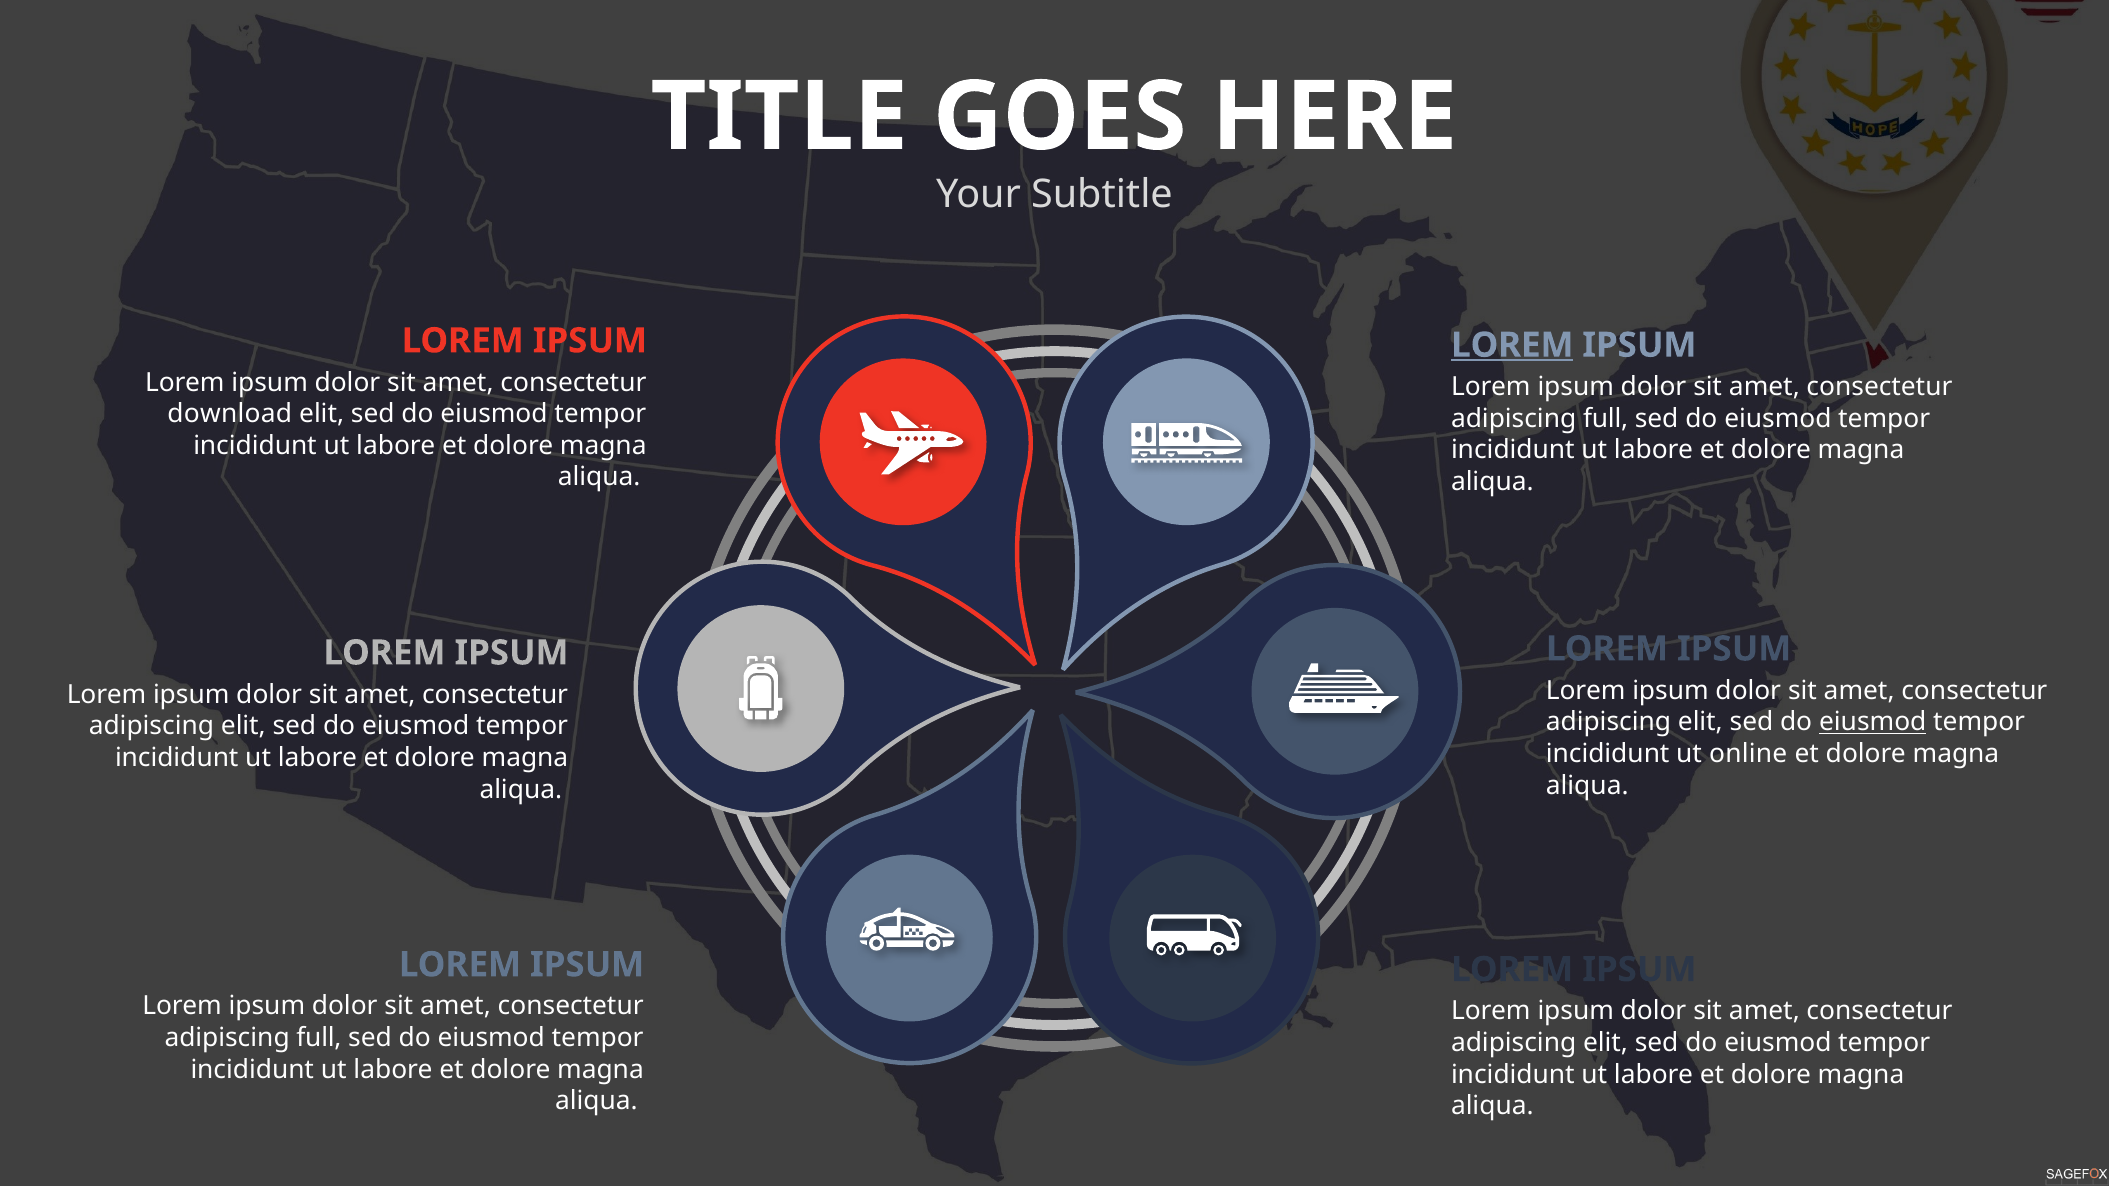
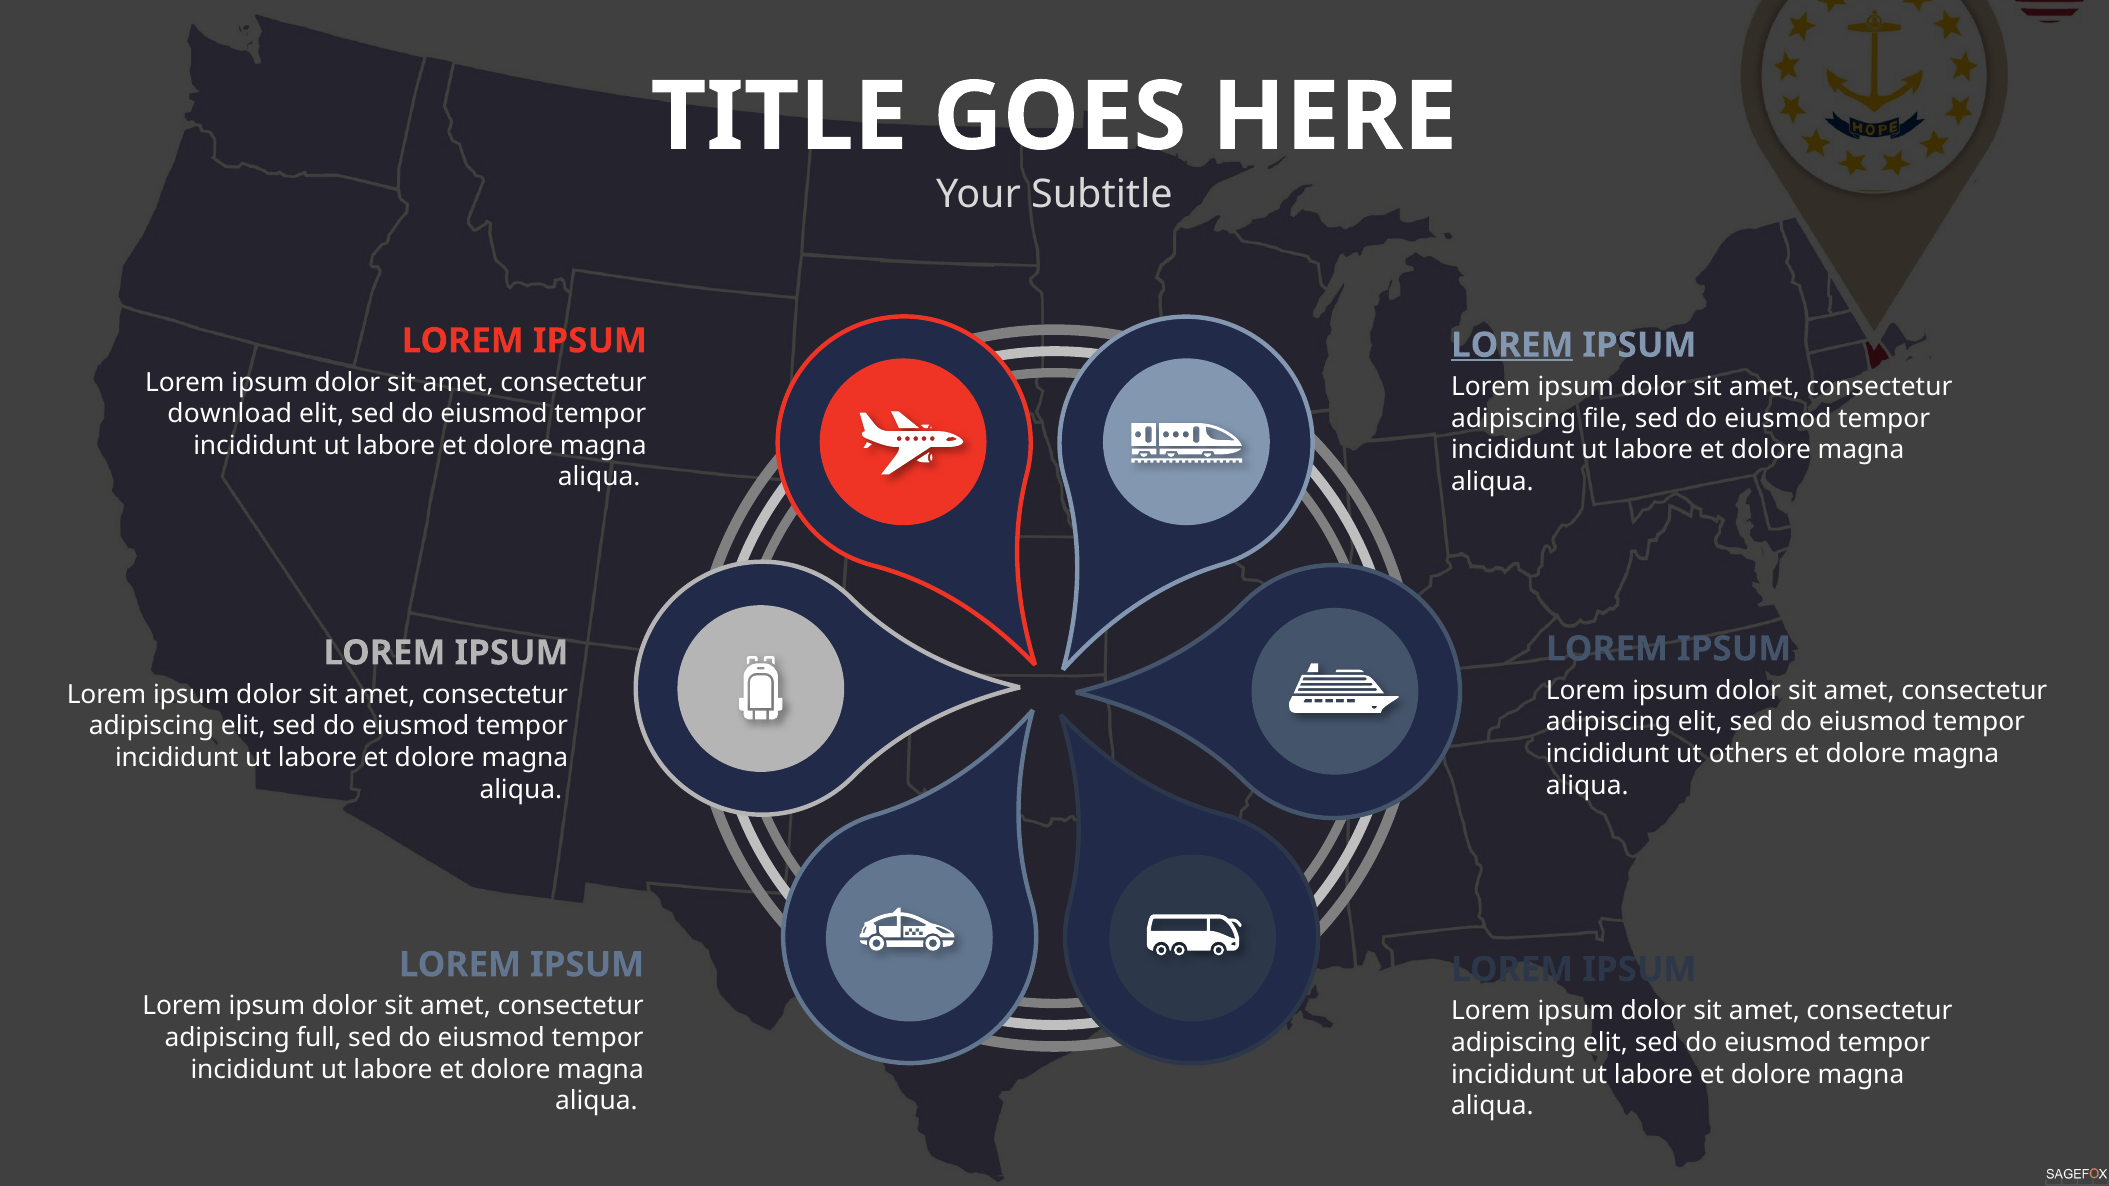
full at (1606, 418): full -> file
eiusmod at (1873, 722) underline: present -> none
online: online -> others
